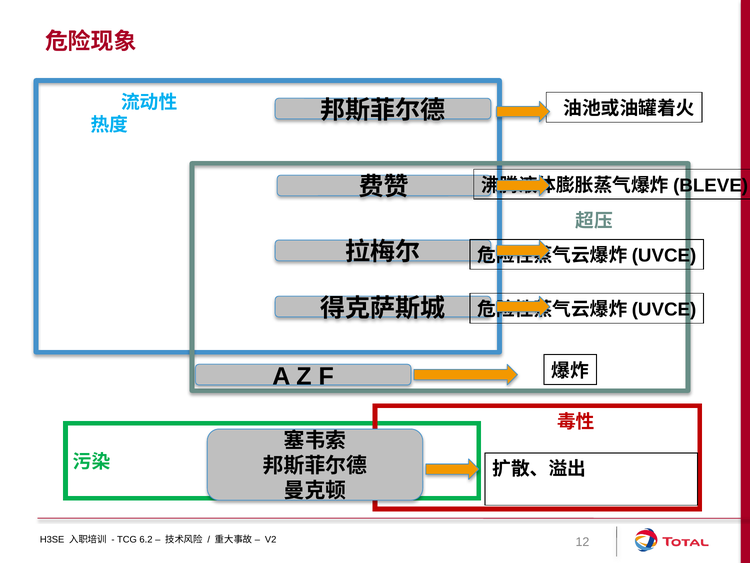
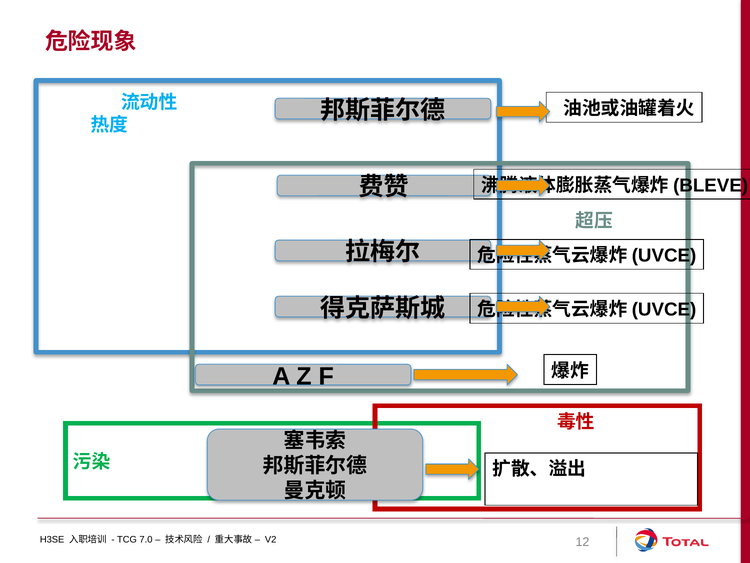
6.2: 6.2 -> 7.0
